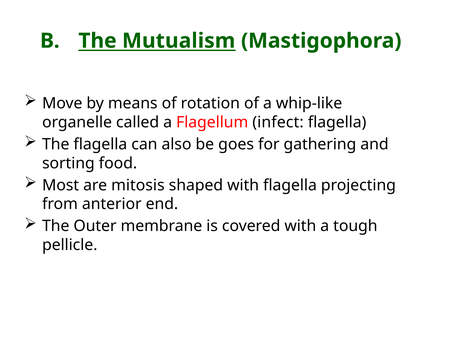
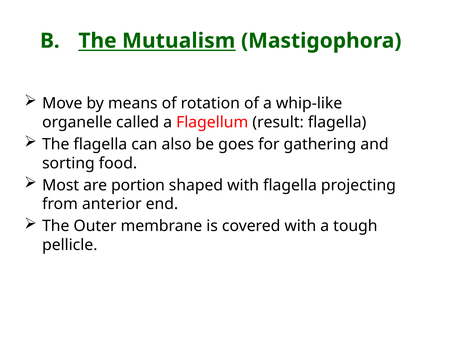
infect: infect -> result
mitosis: mitosis -> portion
